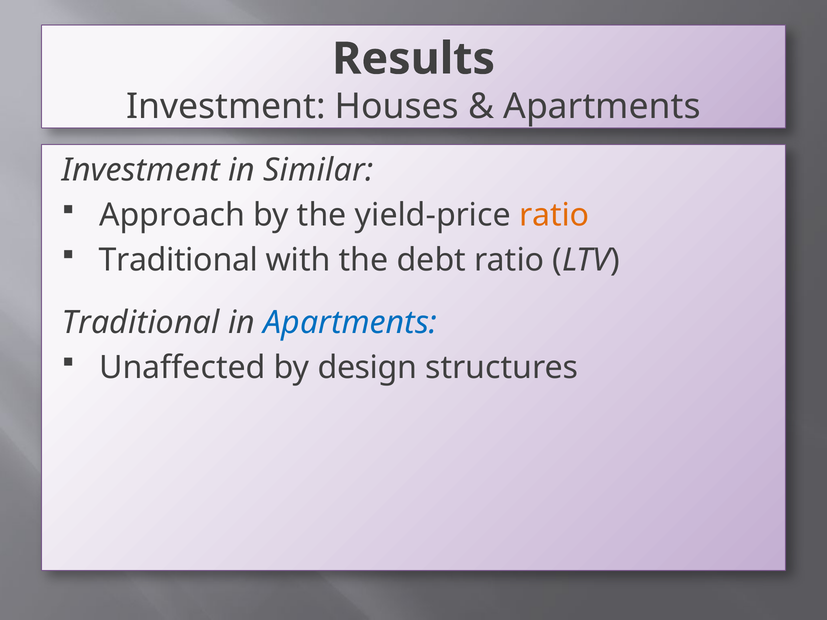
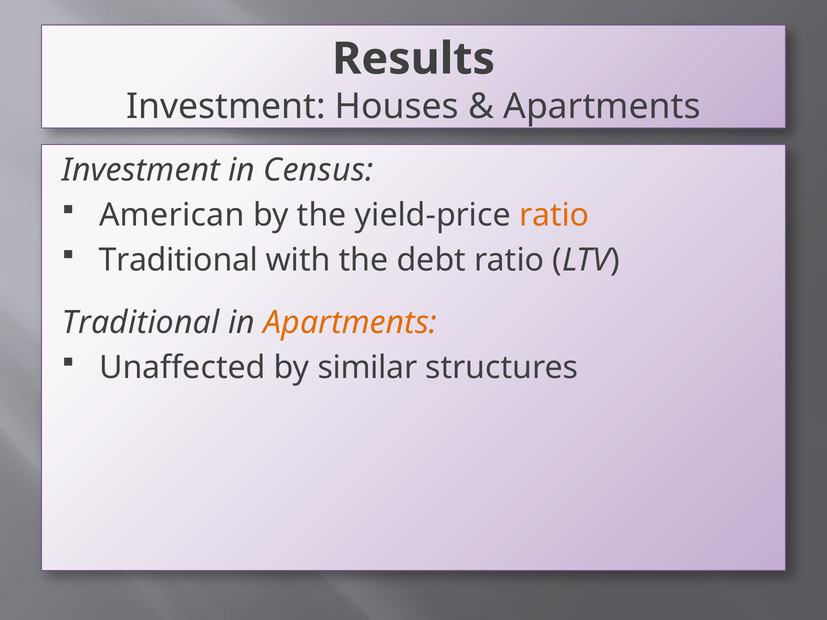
Similar: Similar -> Census
Approach: Approach -> American
Apartments at (350, 323) colour: blue -> orange
design: design -> similar
